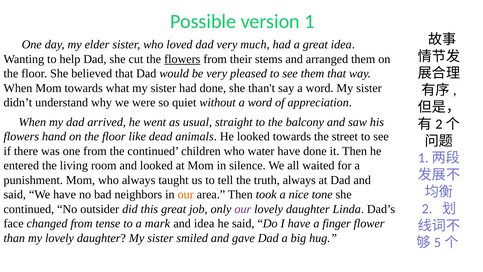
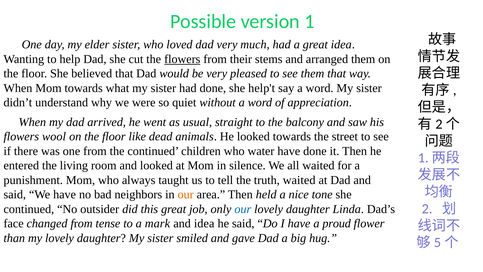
than't: than't -> help't
hand: hand -> wool
truth always: always -> waited
took: took -> held
our at (243, 209) colour: purple -> blue
finger: finger -> proud
